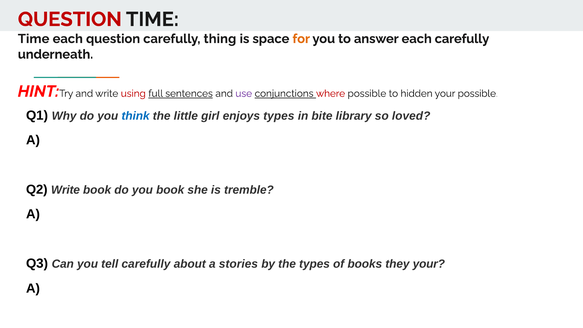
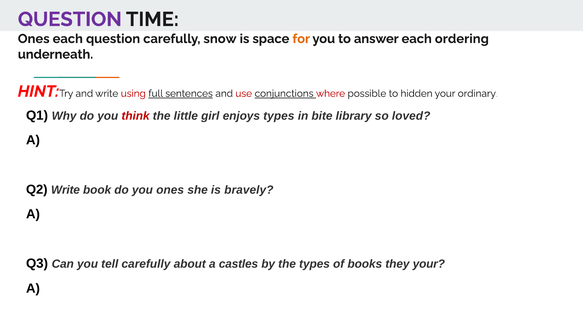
QUESTION at (70, 19) colour: red -> purple
Time at (34, 39): Time -> Ones
thing: thing -> snow
each carefully: carefully -> ordering
use colour: purple -> red
your possible: possible -> ordinary
think colour: blue -> red
you book: book -> ones
tremble: tremble -> bravely
stories: stories -> castles
